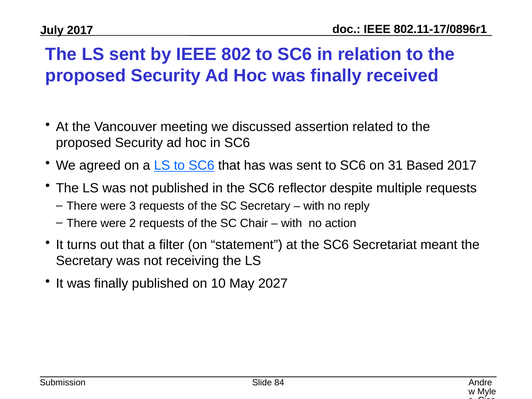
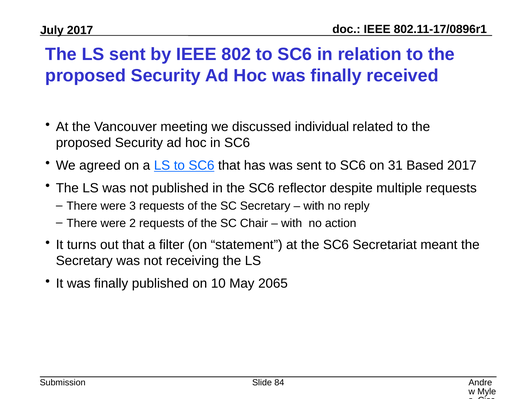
assertion: assertion -> individual
2027: 2027 -> 2065
